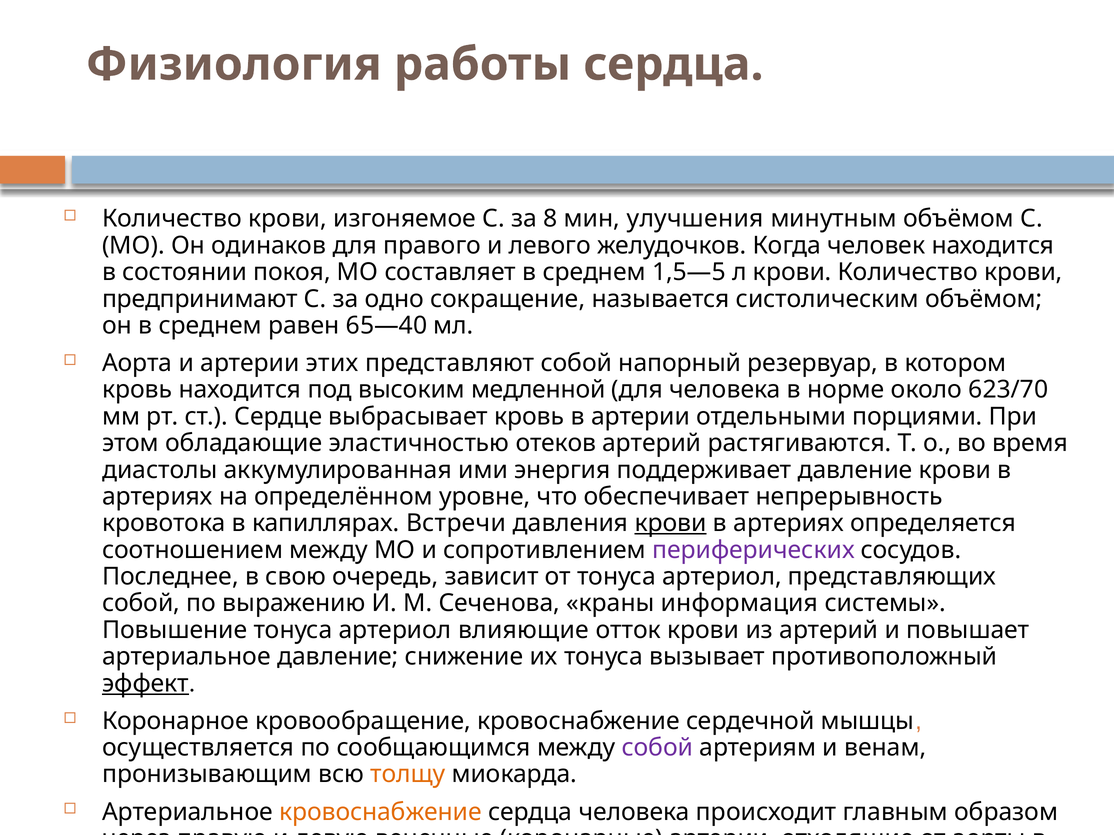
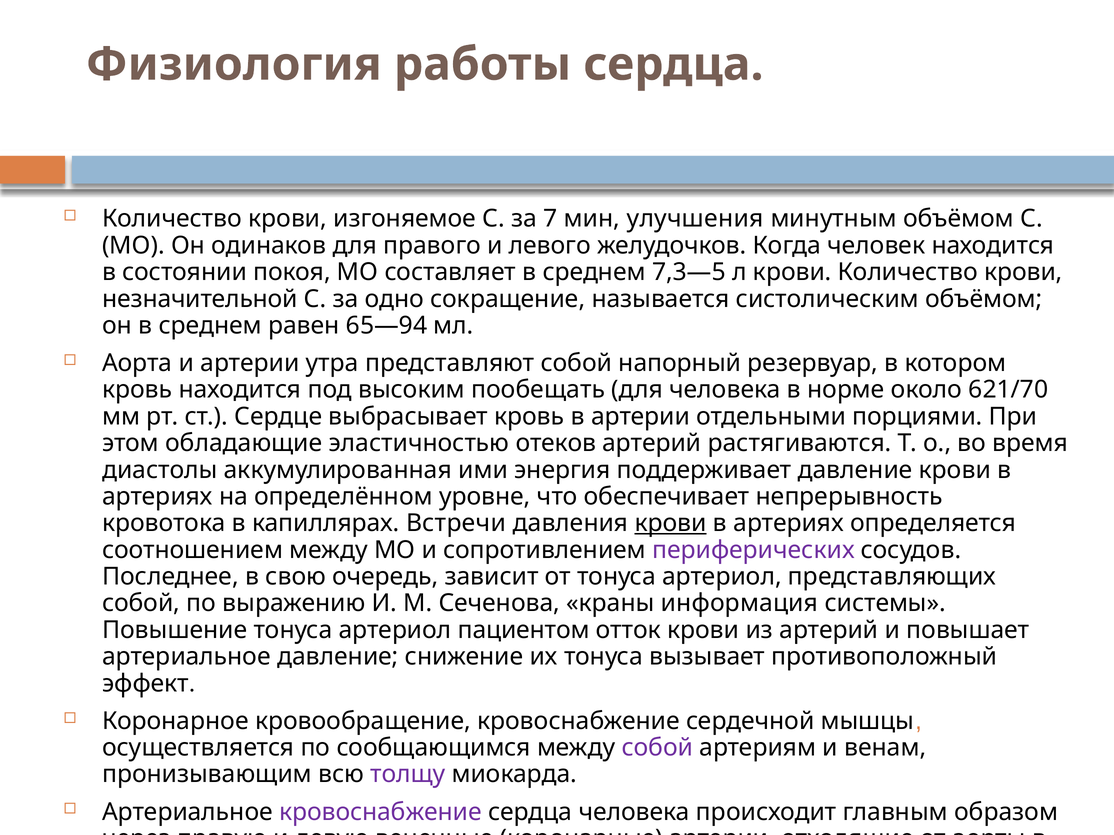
8: 8 -> 7
1,5—5: 1,5—5 -> 7,3—5
предпринимают: предпринимают -> незначительной
65—40: 65—40 -> 65—94
этих: этих -> утра
медленной: медленной -> пообещать
623/70: 623/70 -> 621/70
влияющие: влияющие -> пациентом
эффект underline: present -> none
толщу colour: orange -> purple
кровоснабжение at (380, 812) colour: orange -> purple
